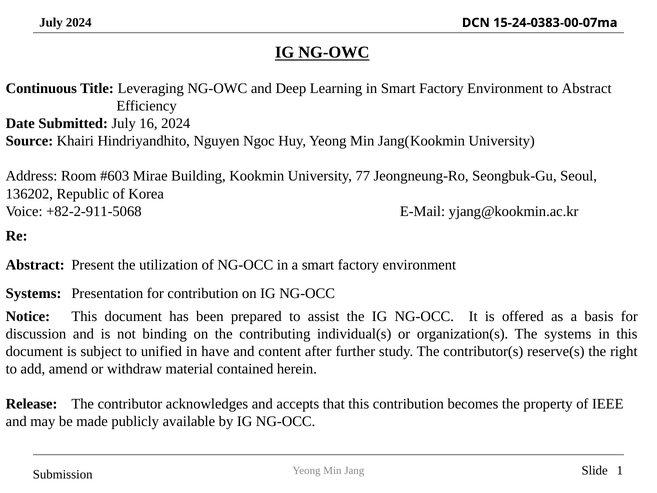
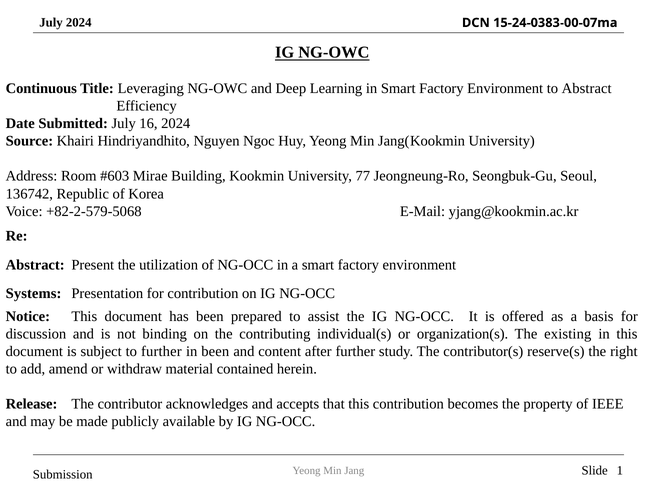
136202: 136202 -> 136742
+82-2-911-5068: +82-2-911-5068 -> +82-2-579-5068
The systems: systems -> existing
to unified: unified -> further
in have: have -> been
